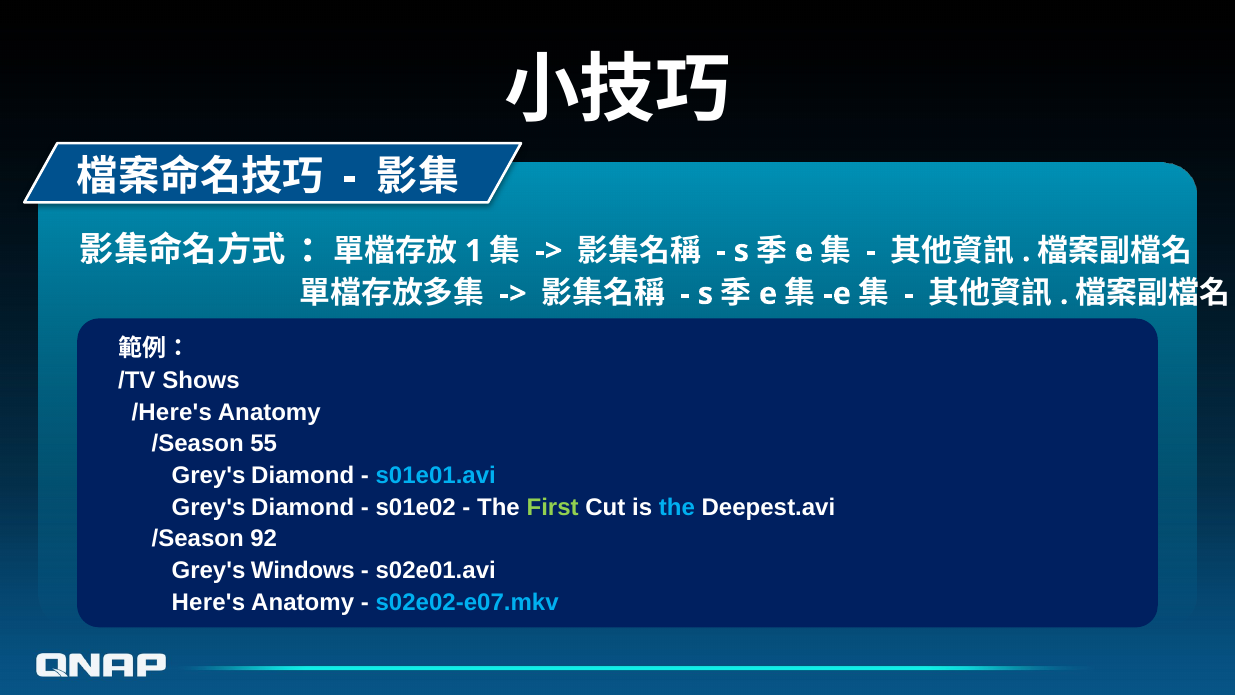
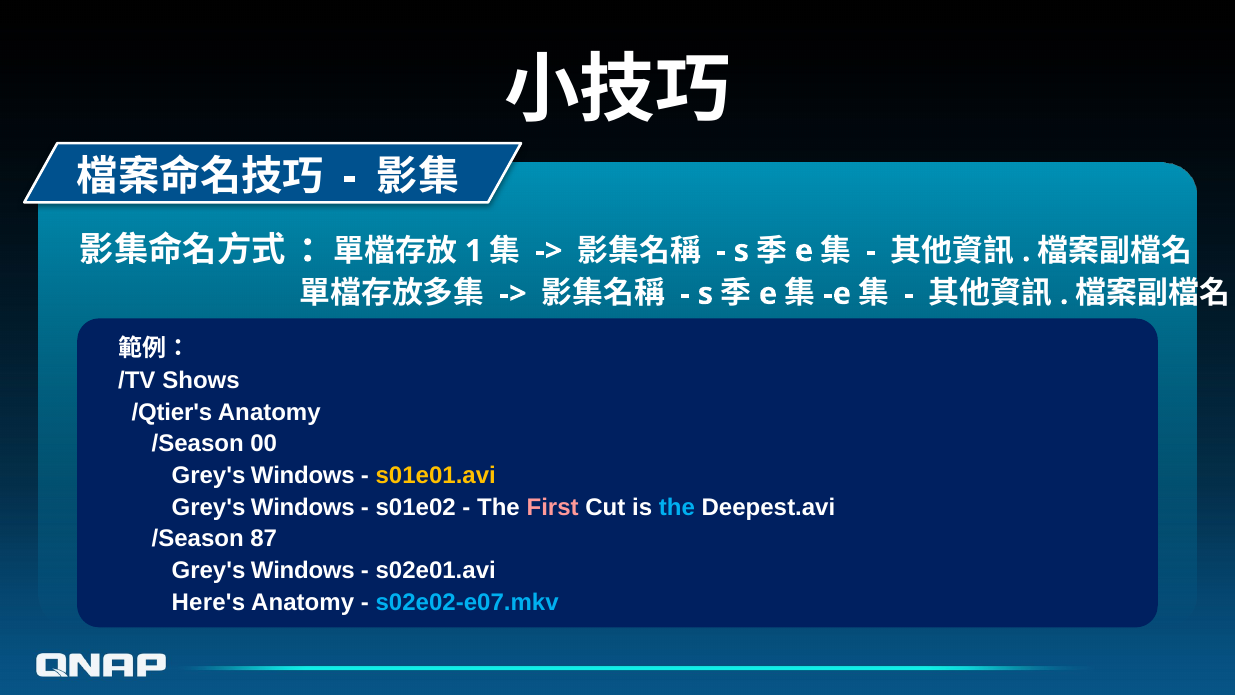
/Here's: /Here's -> /Qtier's
55: 55 -> 00
Diamond at (303, 475): Diamond -> Windows
s01e01.avi colour: light blue -> yellow
Diamond at (303, 507): Diamond -> Windows
First colour: light green -> pink
92: 92 -> 87
